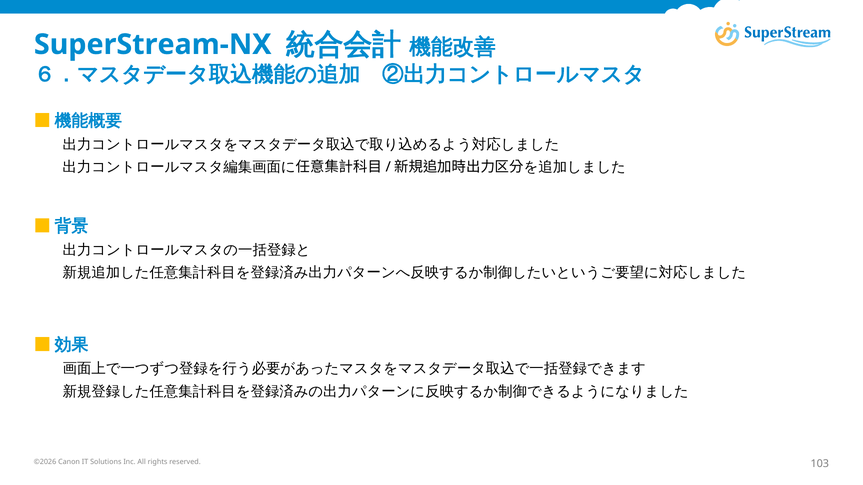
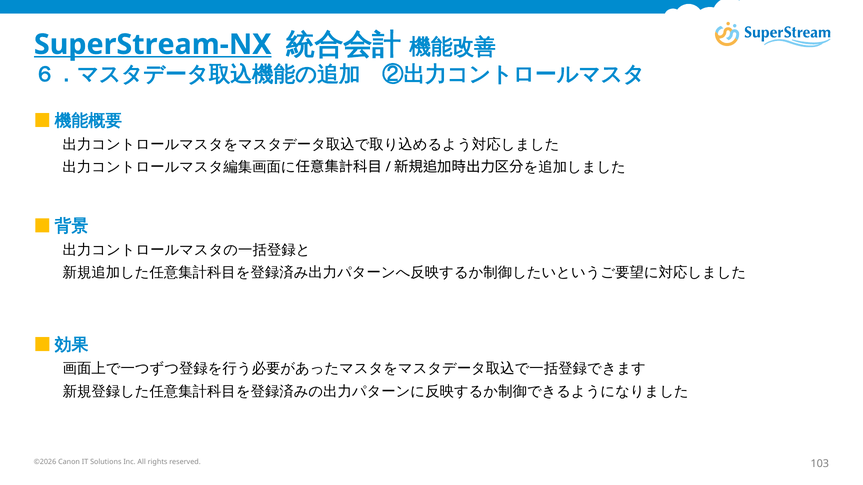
SuperStream-NX underline: none -> present
